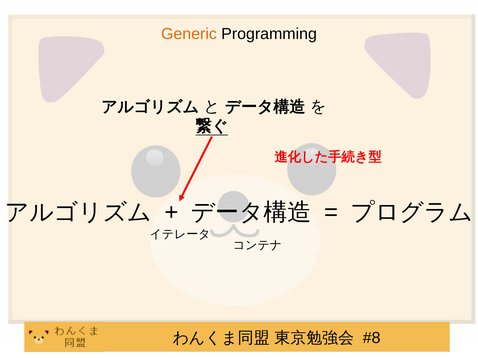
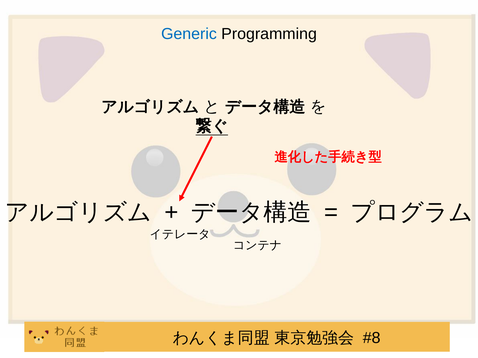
Generic colour: orange -> blue
